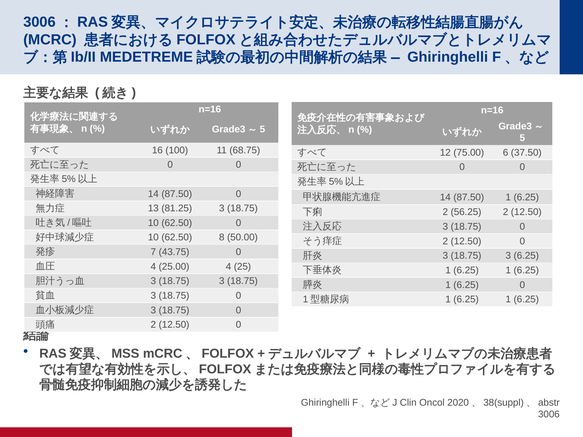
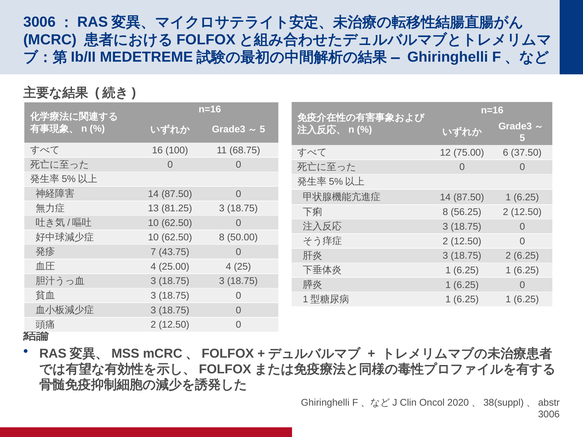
2 at (445, 212): 2 -> 8
3 at (508, 256): 3 -> 2
